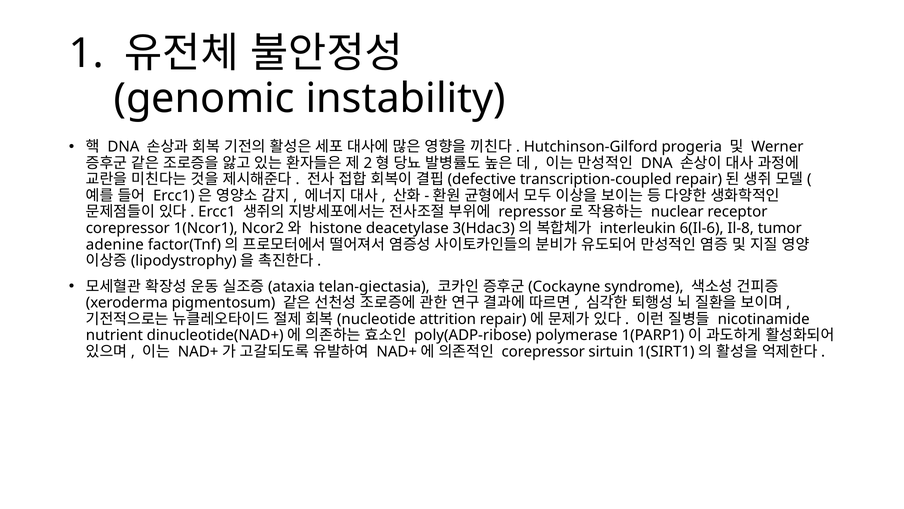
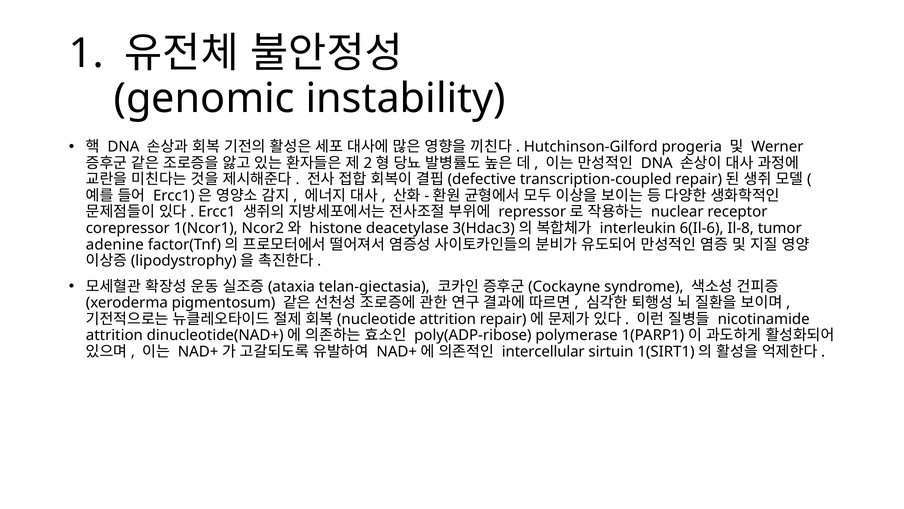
nutrient at (114, 335): nutrient -> attrition
corepressor at (543, 351): corepressor -> intercellular
